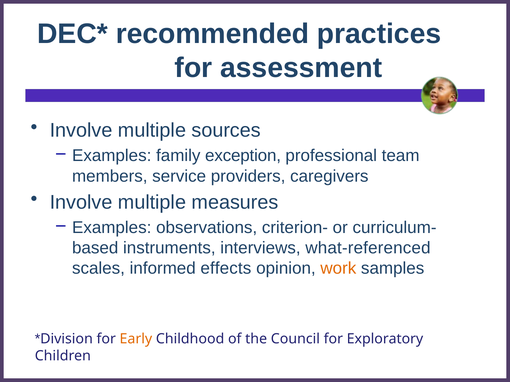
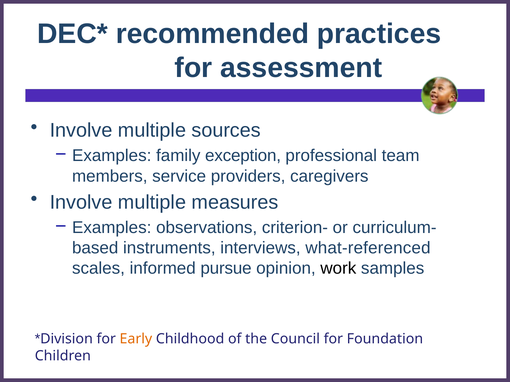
effects: effects -> pursue
work colour: orange -> black
Exploratory: Exploratory -> Foundation
